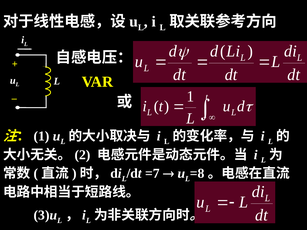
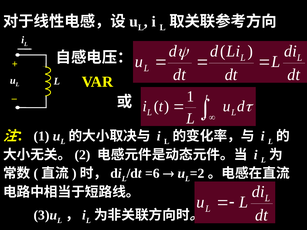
=7: =7 -> =6
=8: =8 -> =2
